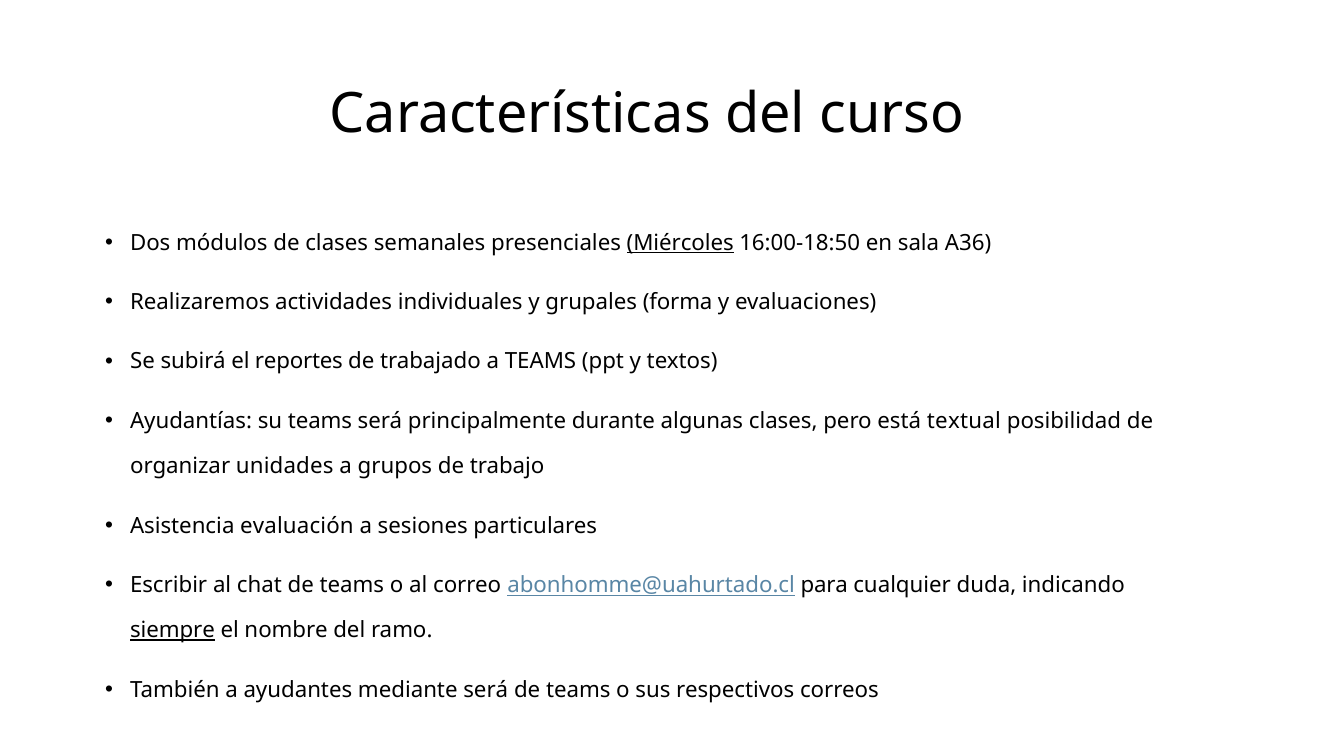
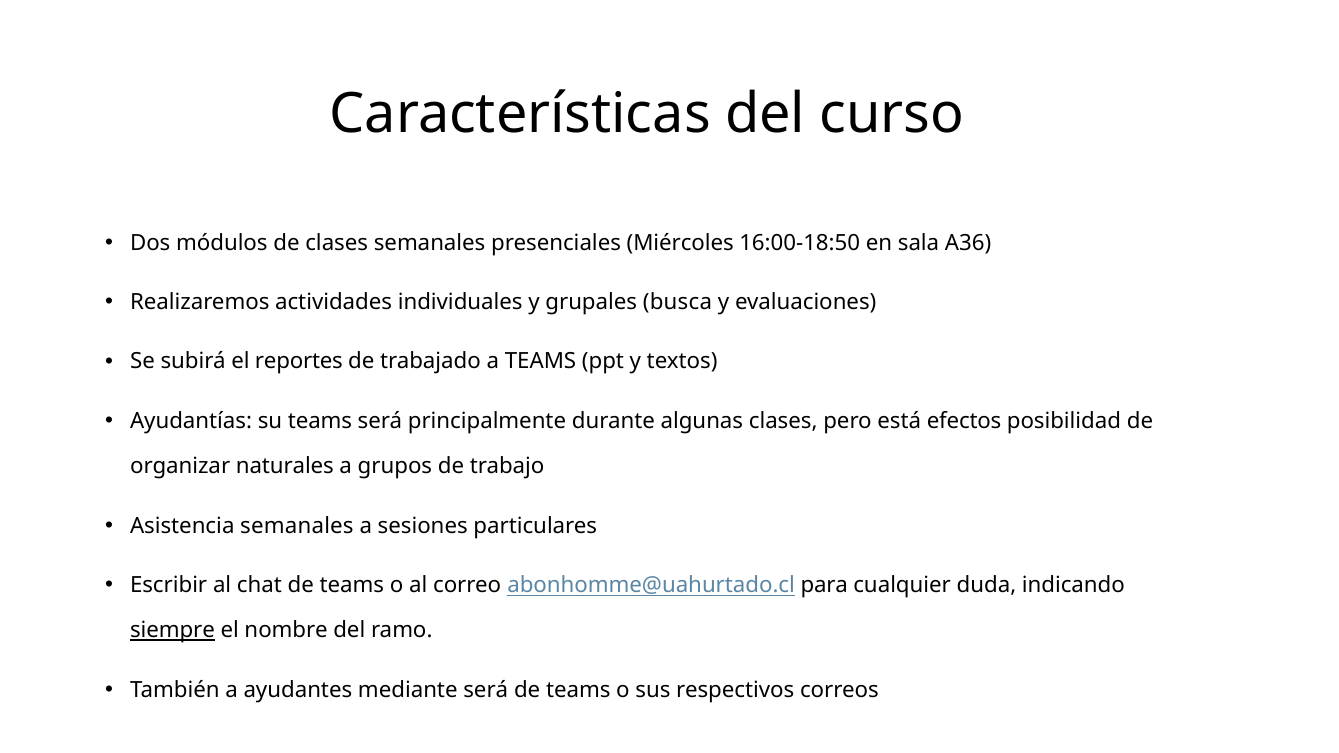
Miércoles underline: present -> none
forma: forma -> busca
textual: textual -> efectos
unidades: unidades -> naturales
Asistencia evaluación: evaluación -> semanales
